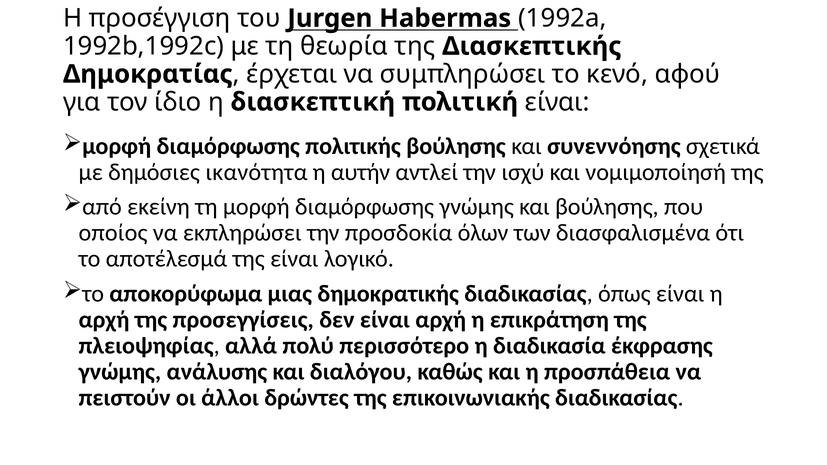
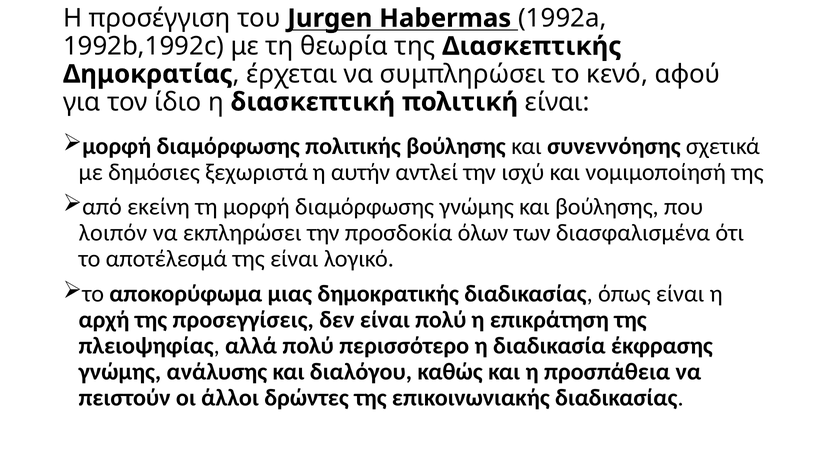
ικανότητα: ικανότητα -> ξεχωριστά
οποίος: οποίος -> λοιπόν
είναι αρχή: αρχή -> πολύ
